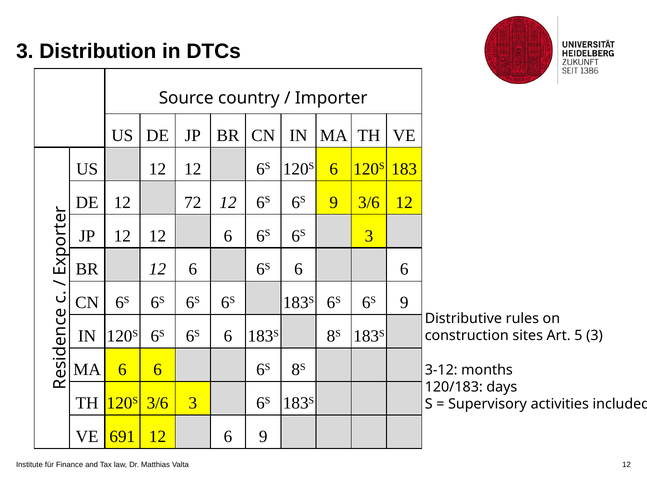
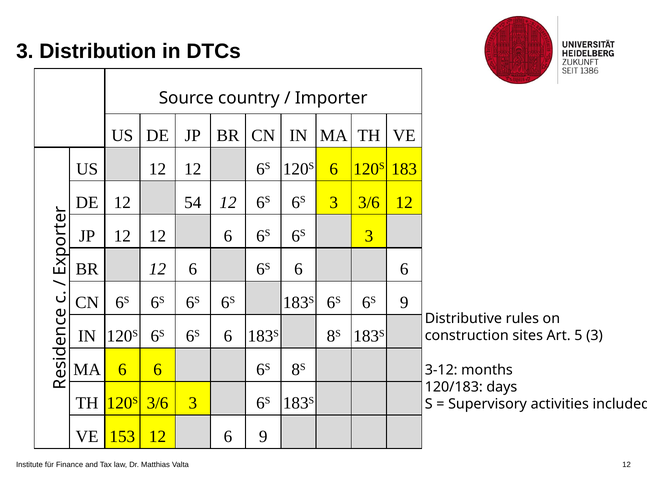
72: 72 -> 54
12 6S 6S 9: 9 -> 3
691: 691 -> 153
